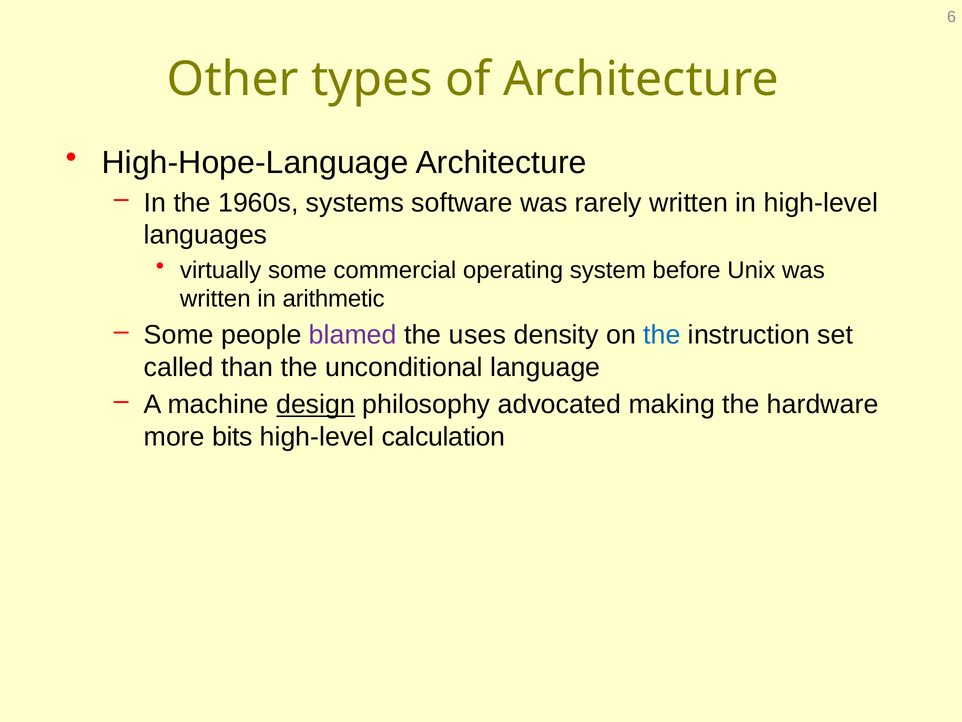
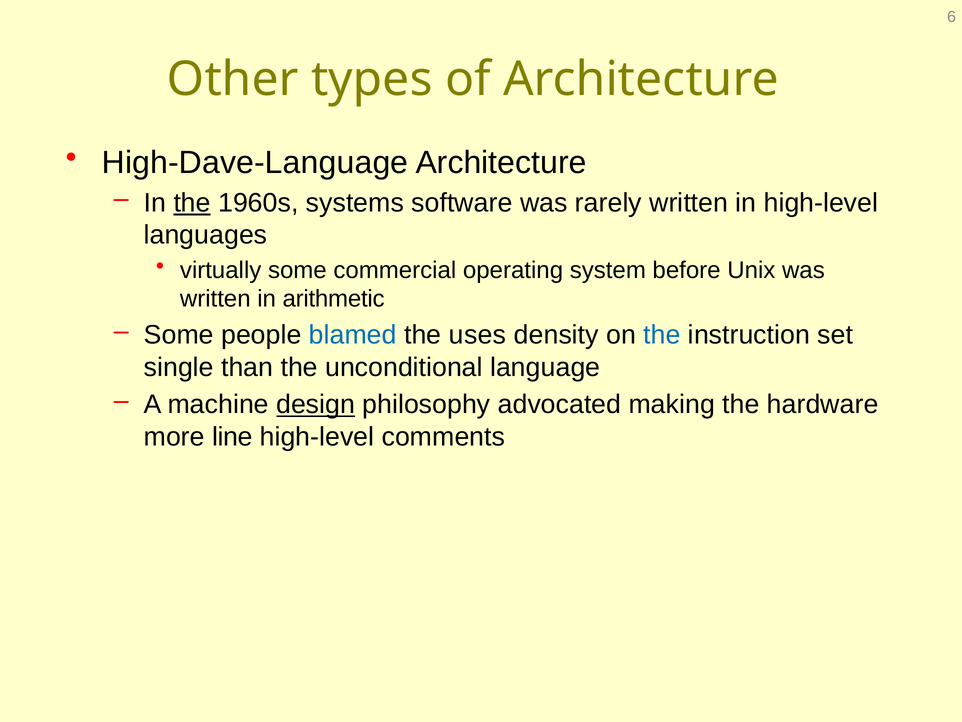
High-Hope-Language: High-Hope-Language -> High-Dave-Language
the at (192, 203) underline: none -> present
blamed colour: purple -> blue
called: called -> single
bits: bits -> line
calculation: calculation -> comments
